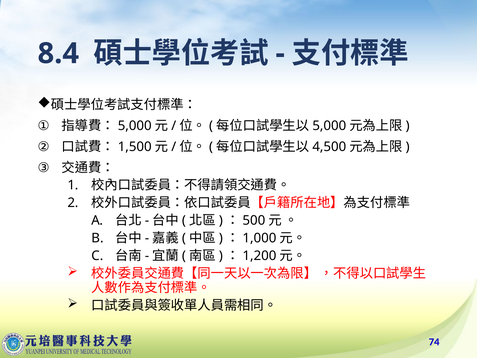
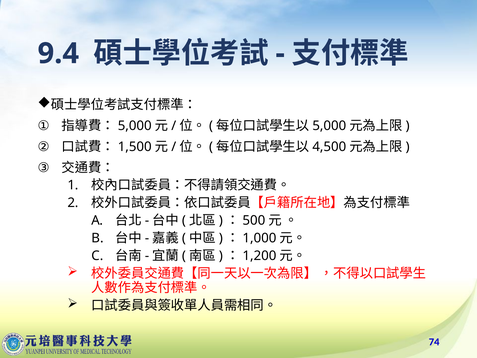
8.4: 8.4 -> 9.4
